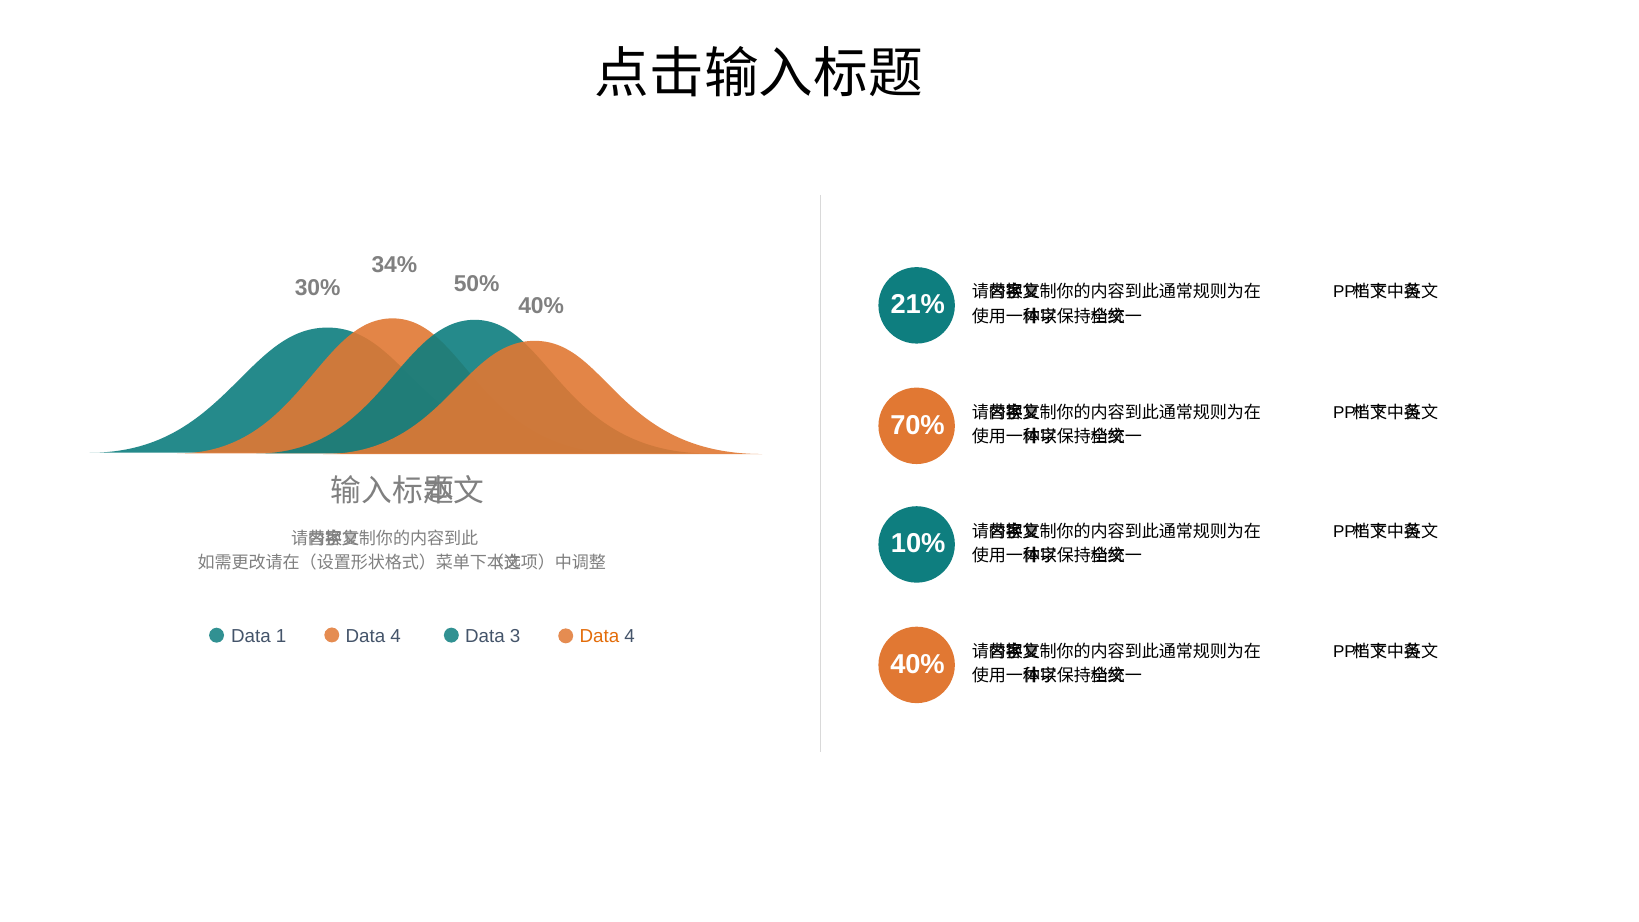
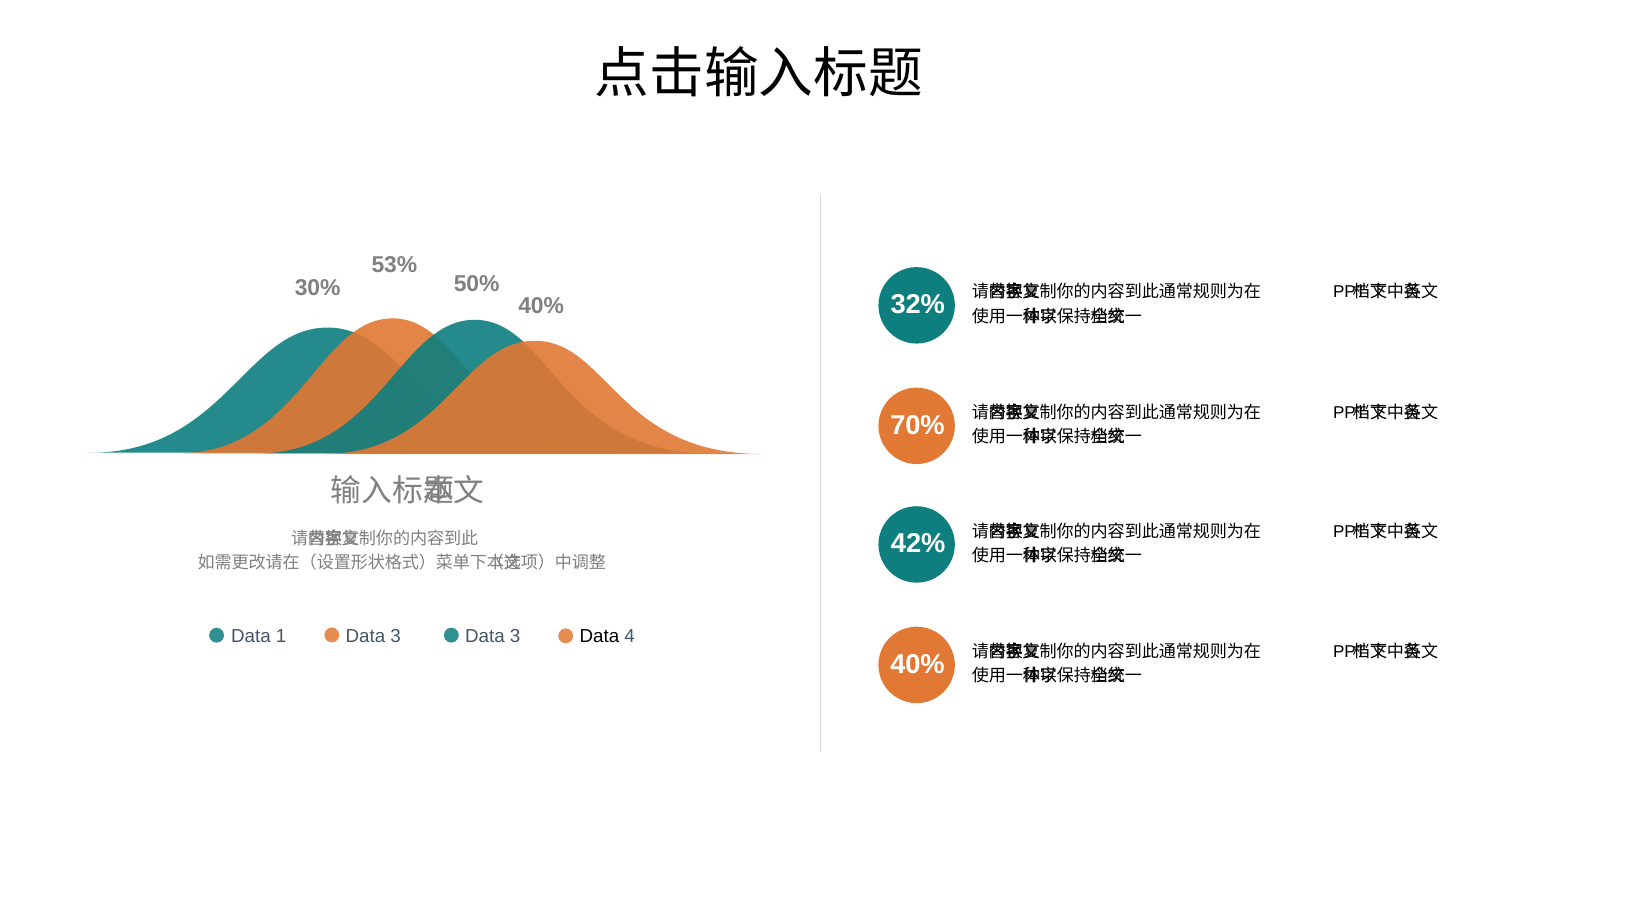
34%: 34% -> 53%
21%: 21% -> 32%
10%: 10% -> 42%
4 at (396, 636): 4 -> 3
Data at (599, 636) colour: orange -> black
